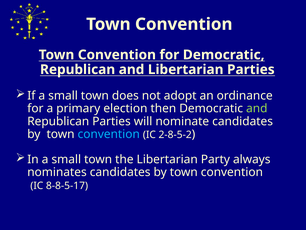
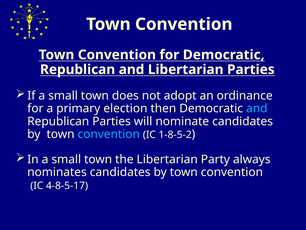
and at (257, 108) colour: light green -> light blue
2-8-5-2: 2-8-5-2 -> 1-8-5-2
8-8-5-17: 8-8-5-17 -> 4-8-5-17
